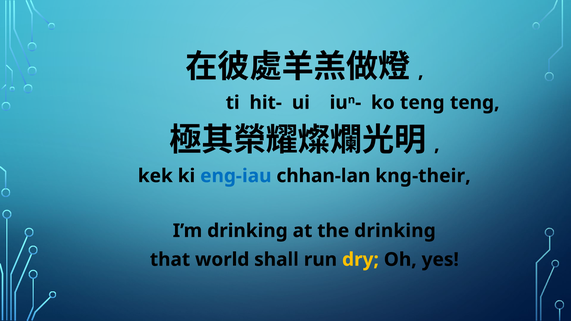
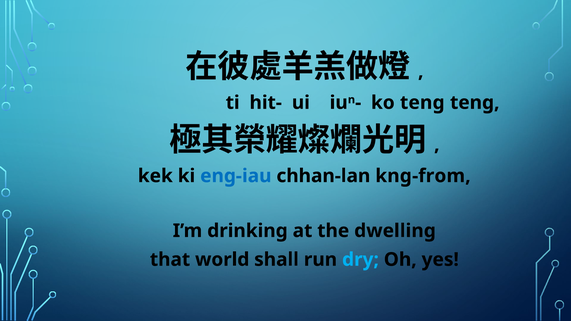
kng-their: kng-their -> kng-from
the drinking: drinking -> dwelling
dry colour: yellow -> light blue
